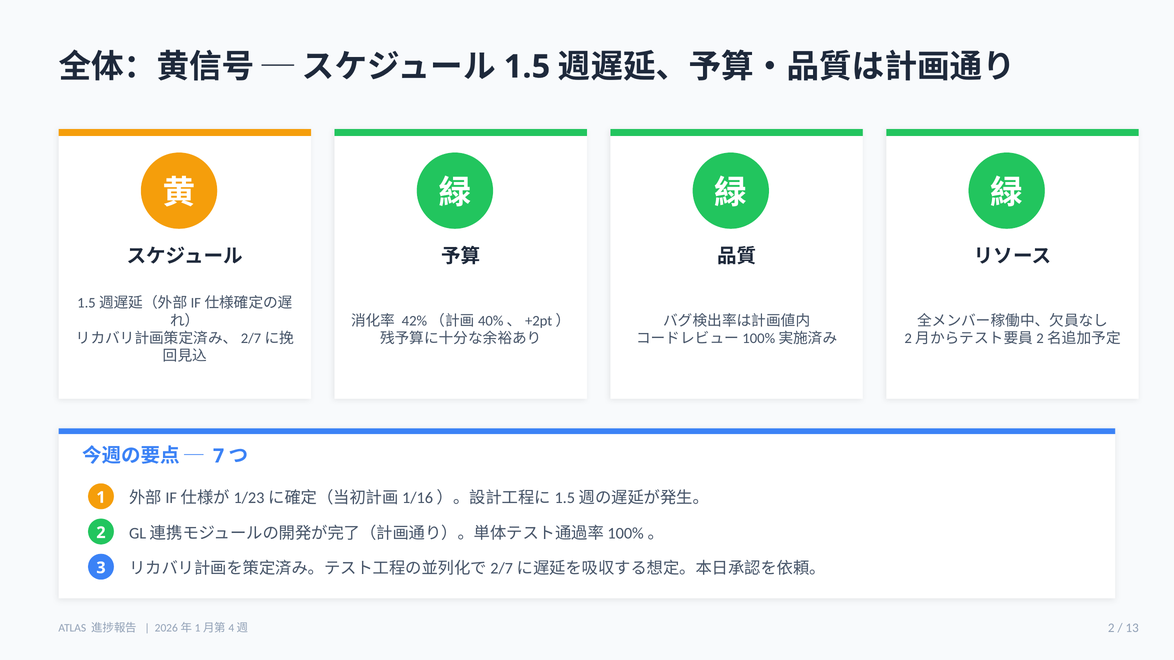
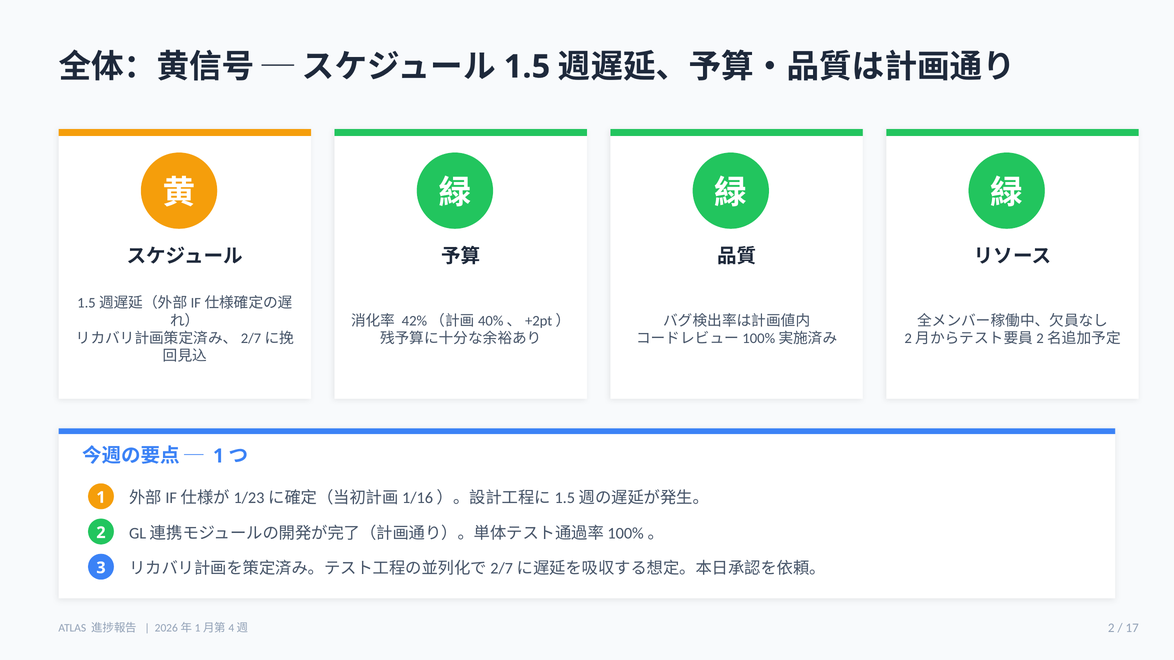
7 at (219, 456): 7 -> 1
13: 13 -> 17
